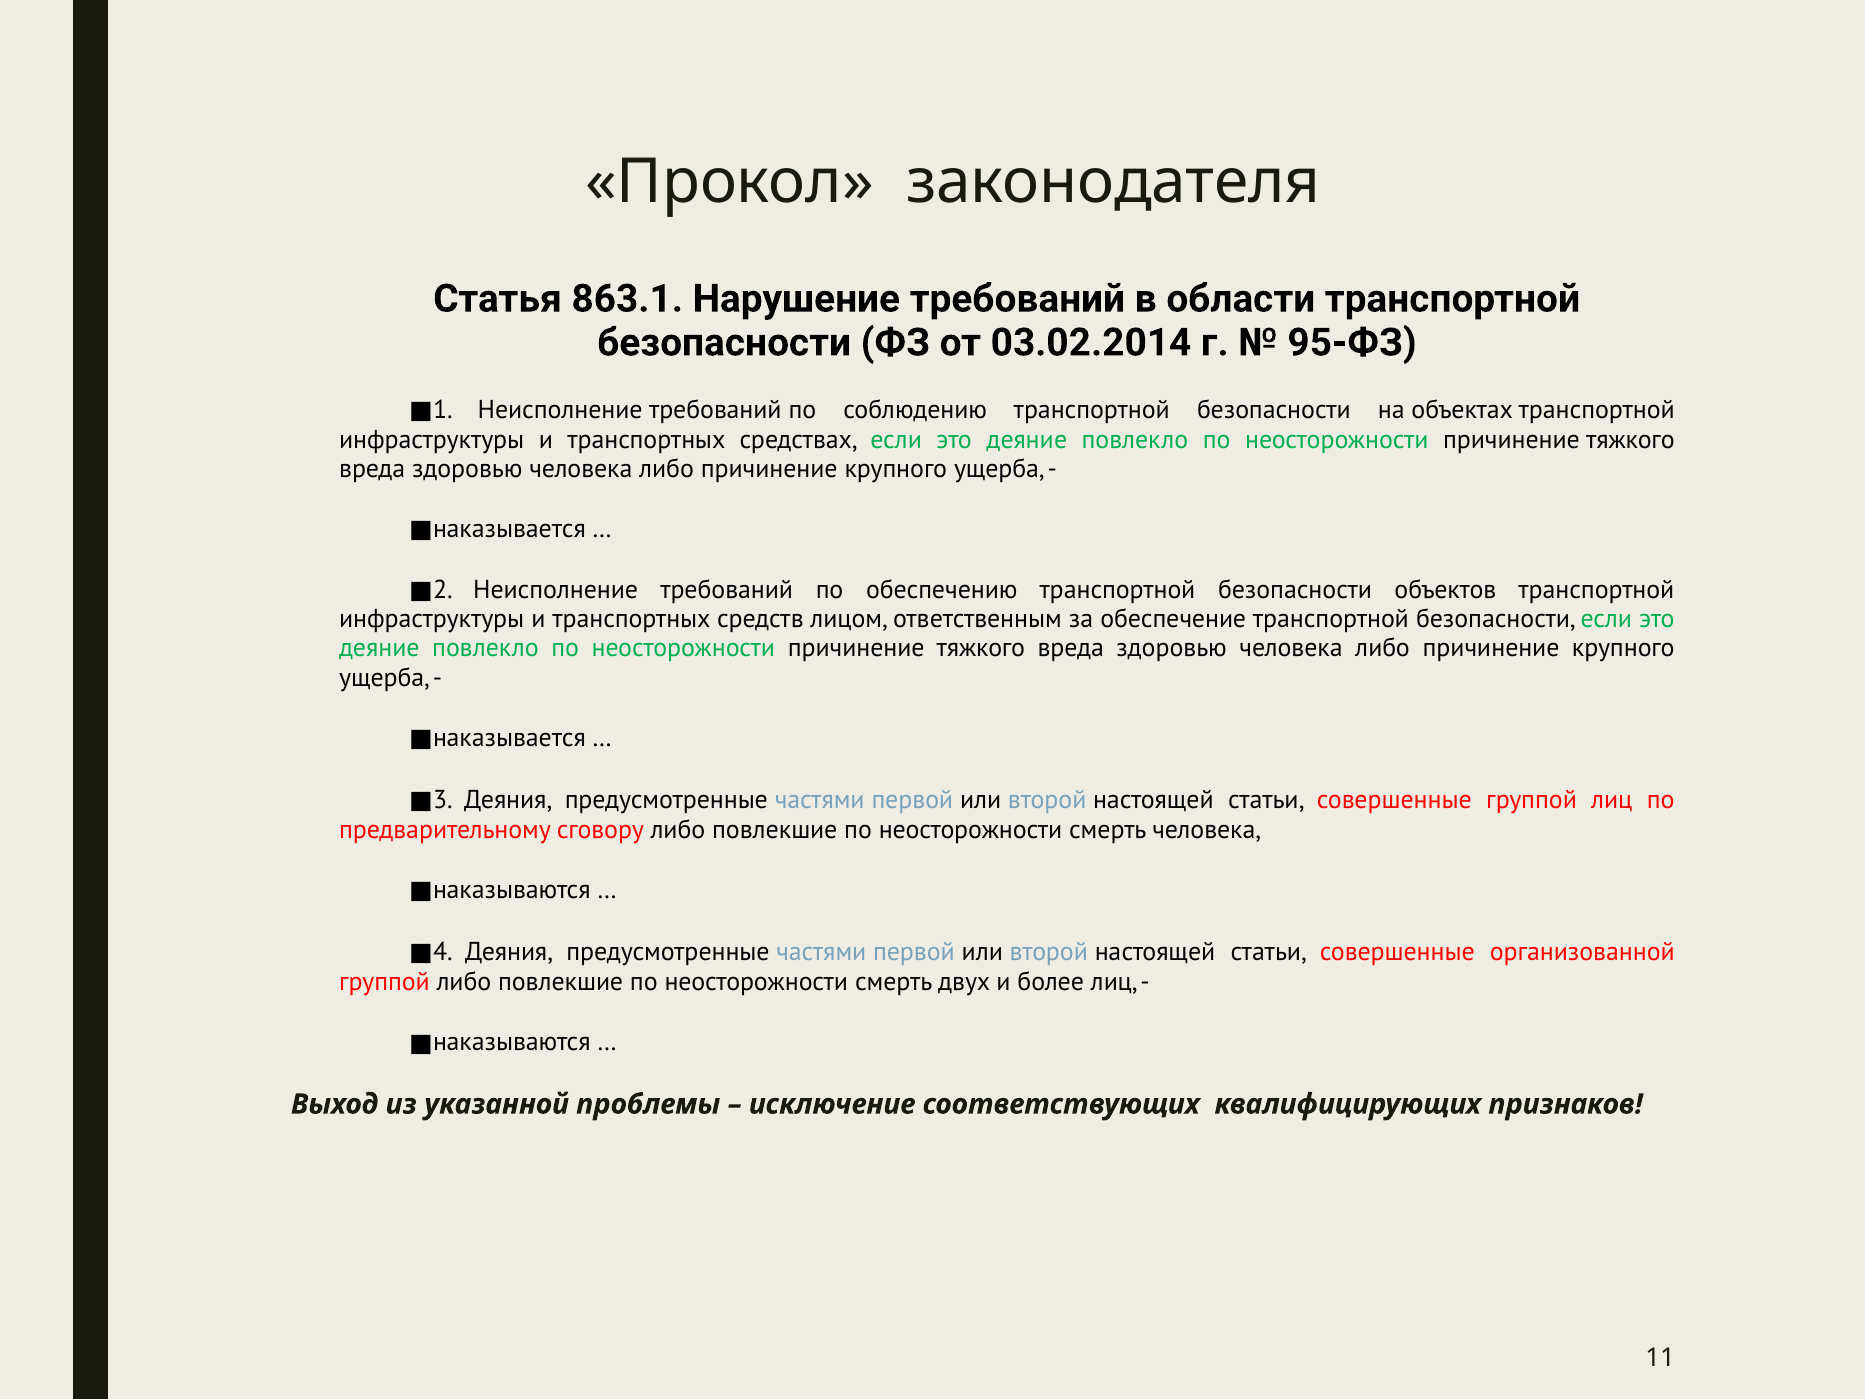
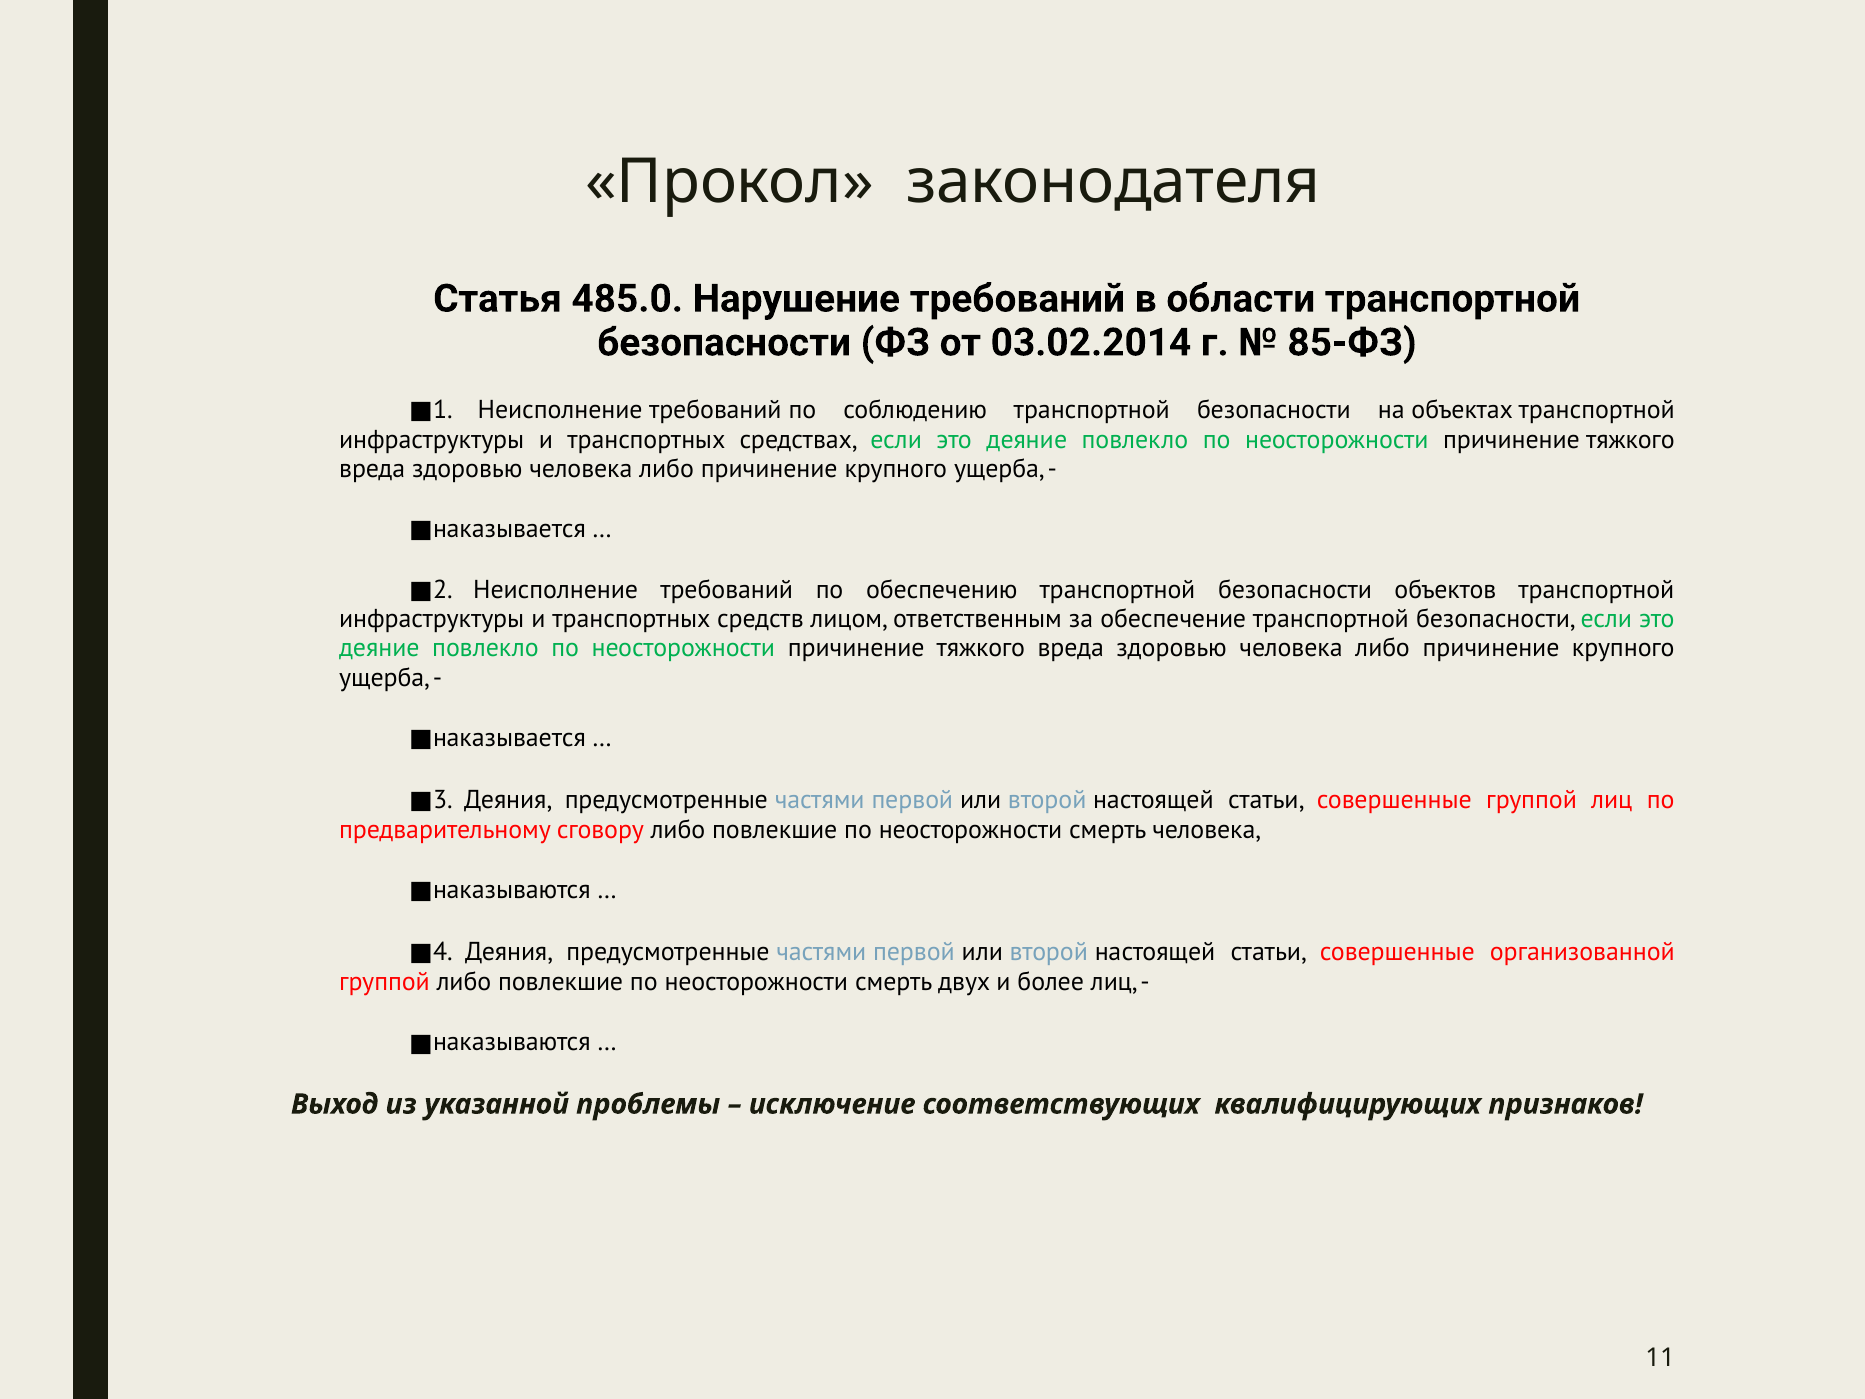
863.1: 863.1 -> 485.0
95-ФЗ: 95-ФЗ -> 85-ФЗ
